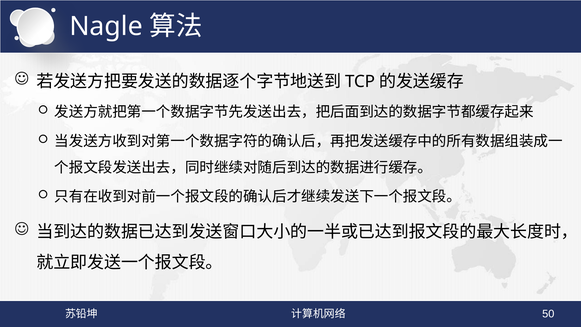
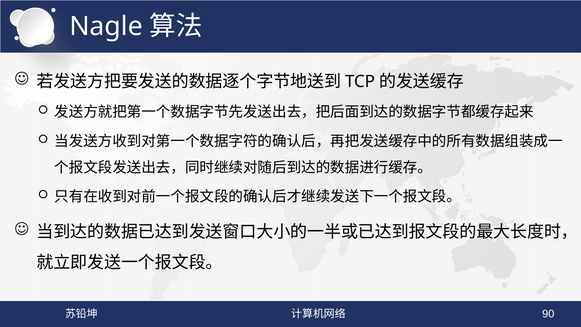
50: 50 -> 90
